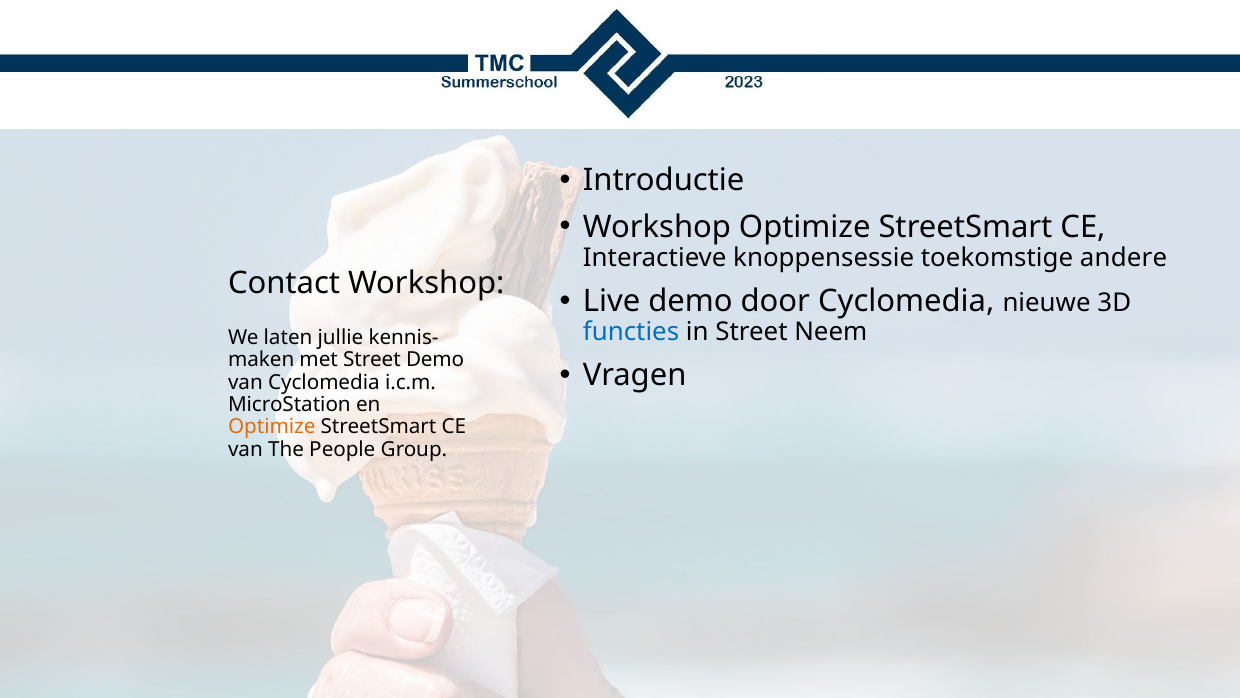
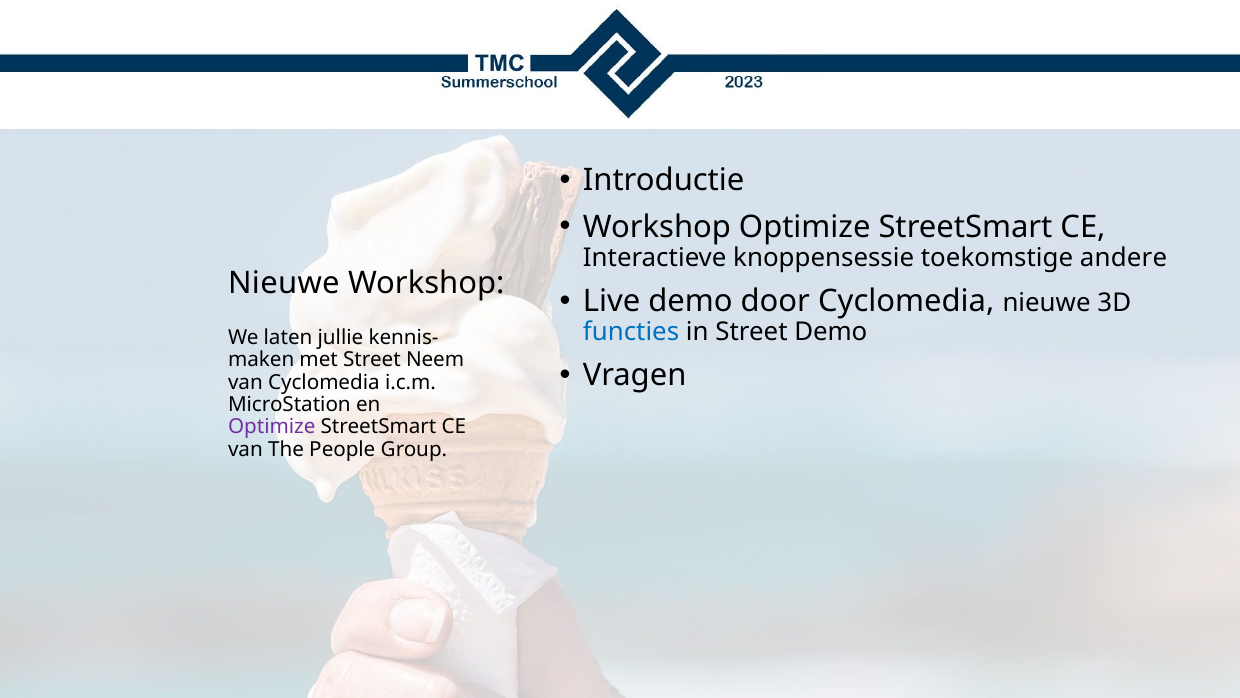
Contact at (284, 283): Contact -> Nieuwe
Street Neem: Neem -> Demo
Street Demo: Demo -> Neem
Optimize at (272, 427) colour: orange -> purple
